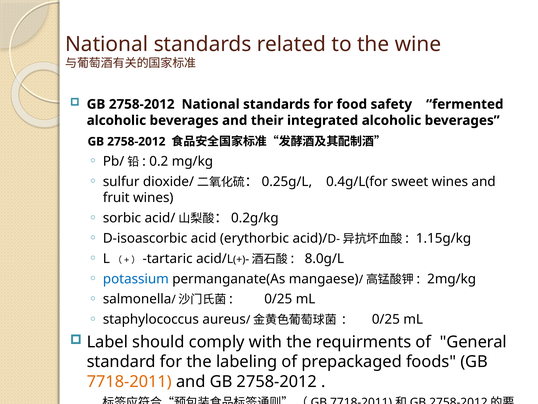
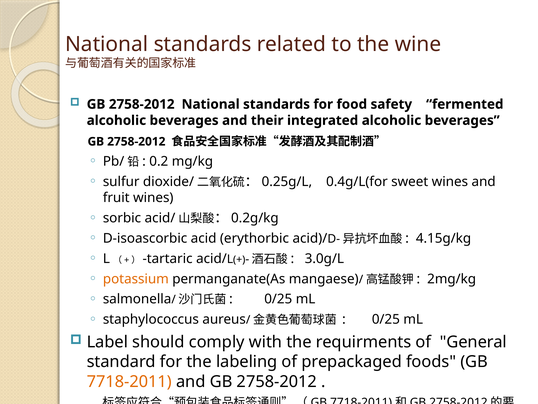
1.15g/kg: 1.15g/kg -> 4.15g/kg
8.0g/L: 8.0g/L -> 3.0g/L
potassium colour: blue -> orange
